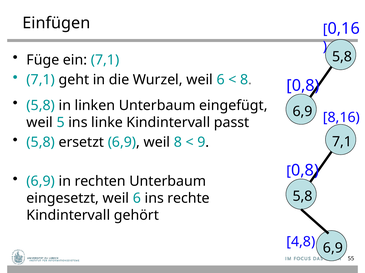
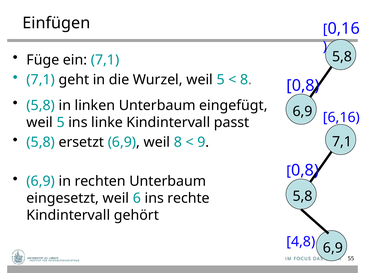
Wurzel weil 6: 6 -> 5
8,16: 8,16 -> 6,16
